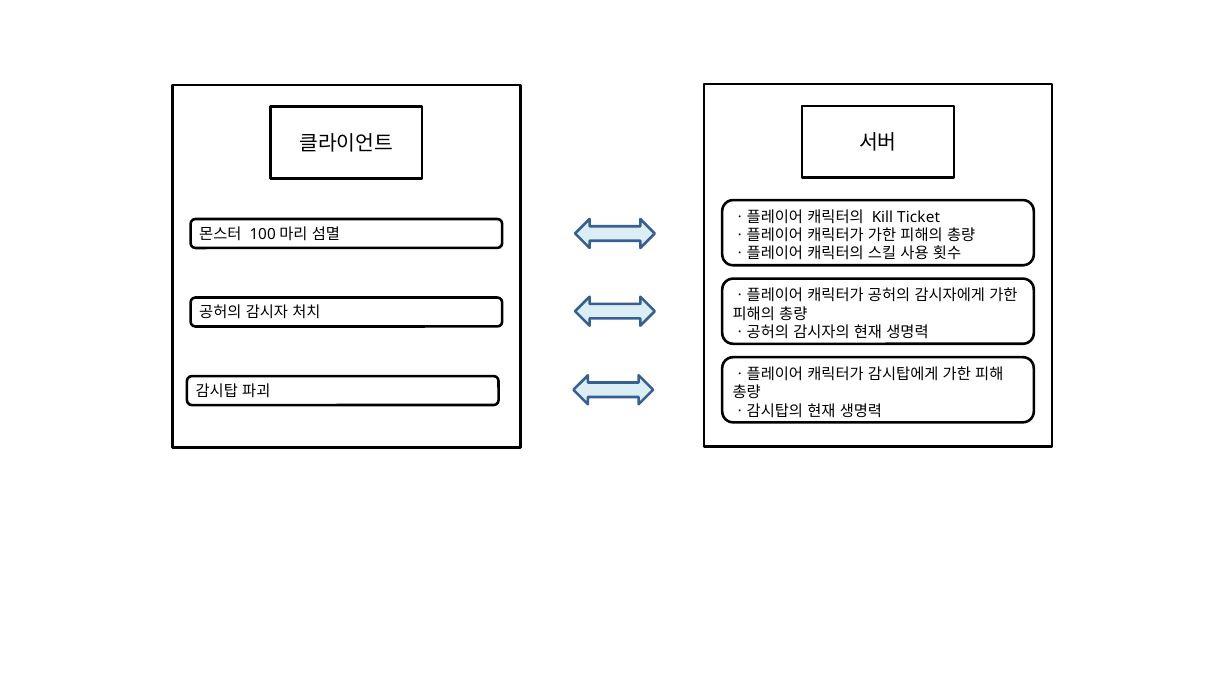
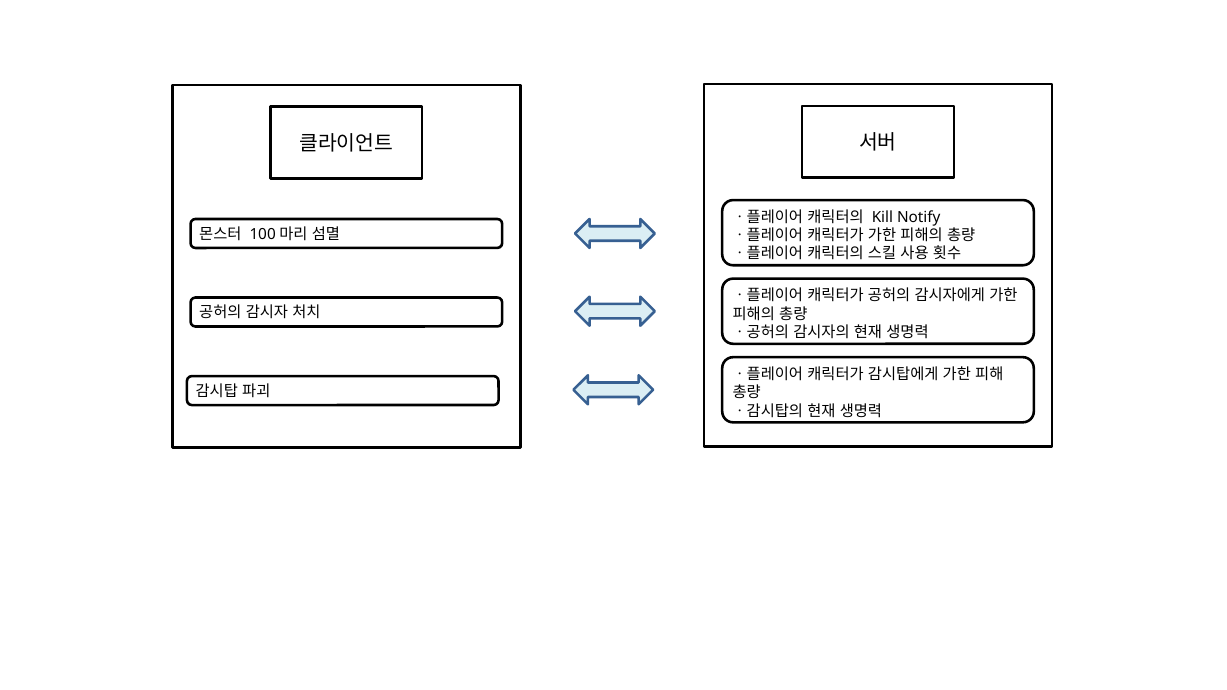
Ticket: Ticket -> Notify
